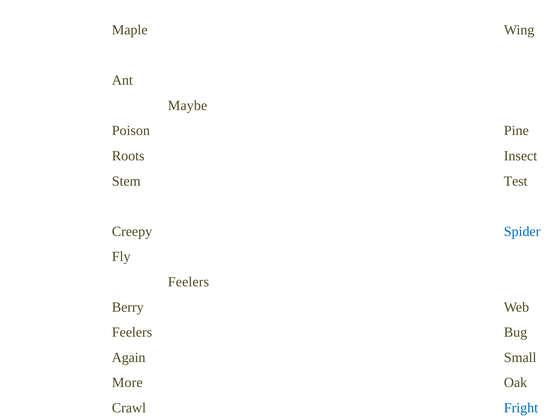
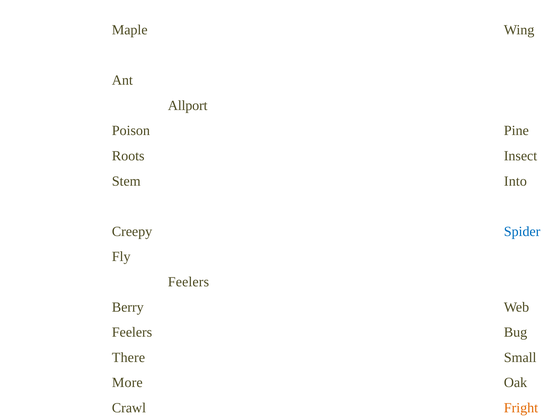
Maybe: Maybe -> Allport
Test: Test -> Into
Again: Again -> There
Fright colour: blue -> orange
